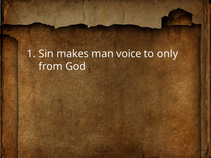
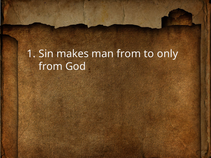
man voice: voice -> from
